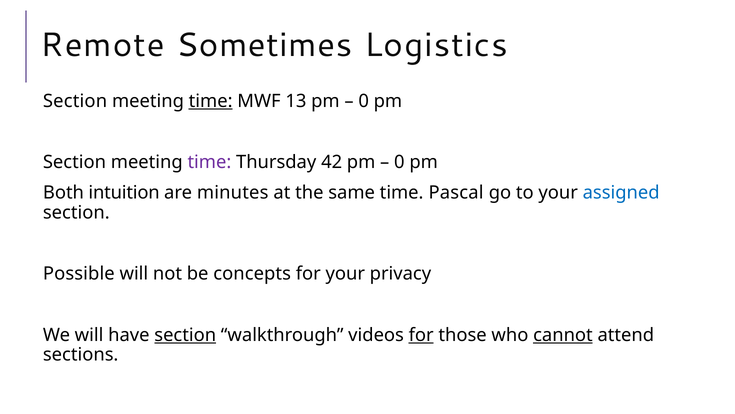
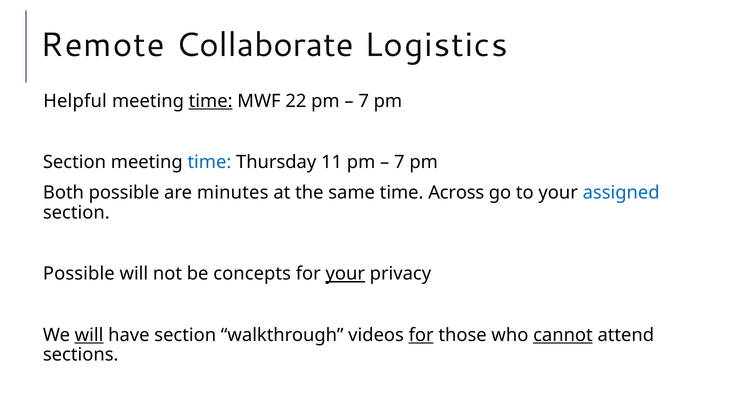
Sometimes: Sometimes -> Collaborate
Section at (75, 101): Section -> Helpful
13: 13 -> 22
0 at (364, 101): 0 -> 7
time at (209, 162) colour: purple -> blue
42: 42 -> 11
0 at (399, 162): 0 -> 7
Both intuition: intuition -> possible
Pascal: Pascal -> Across
your at (345, 273) underline: none -> present
will at (89, 335) underline: none -> present
section at (185, 335) underline: present -> none
